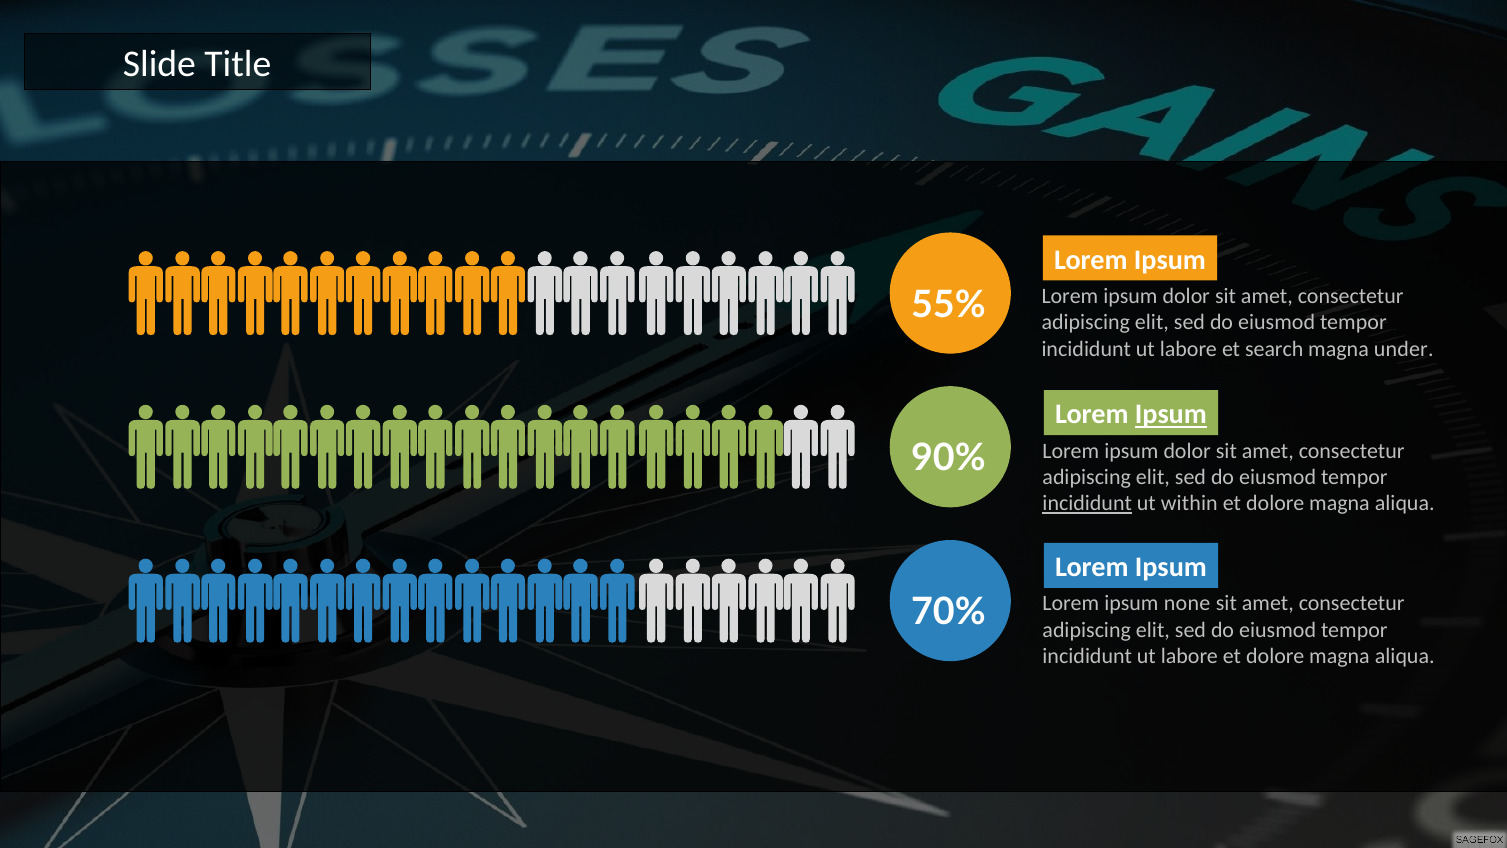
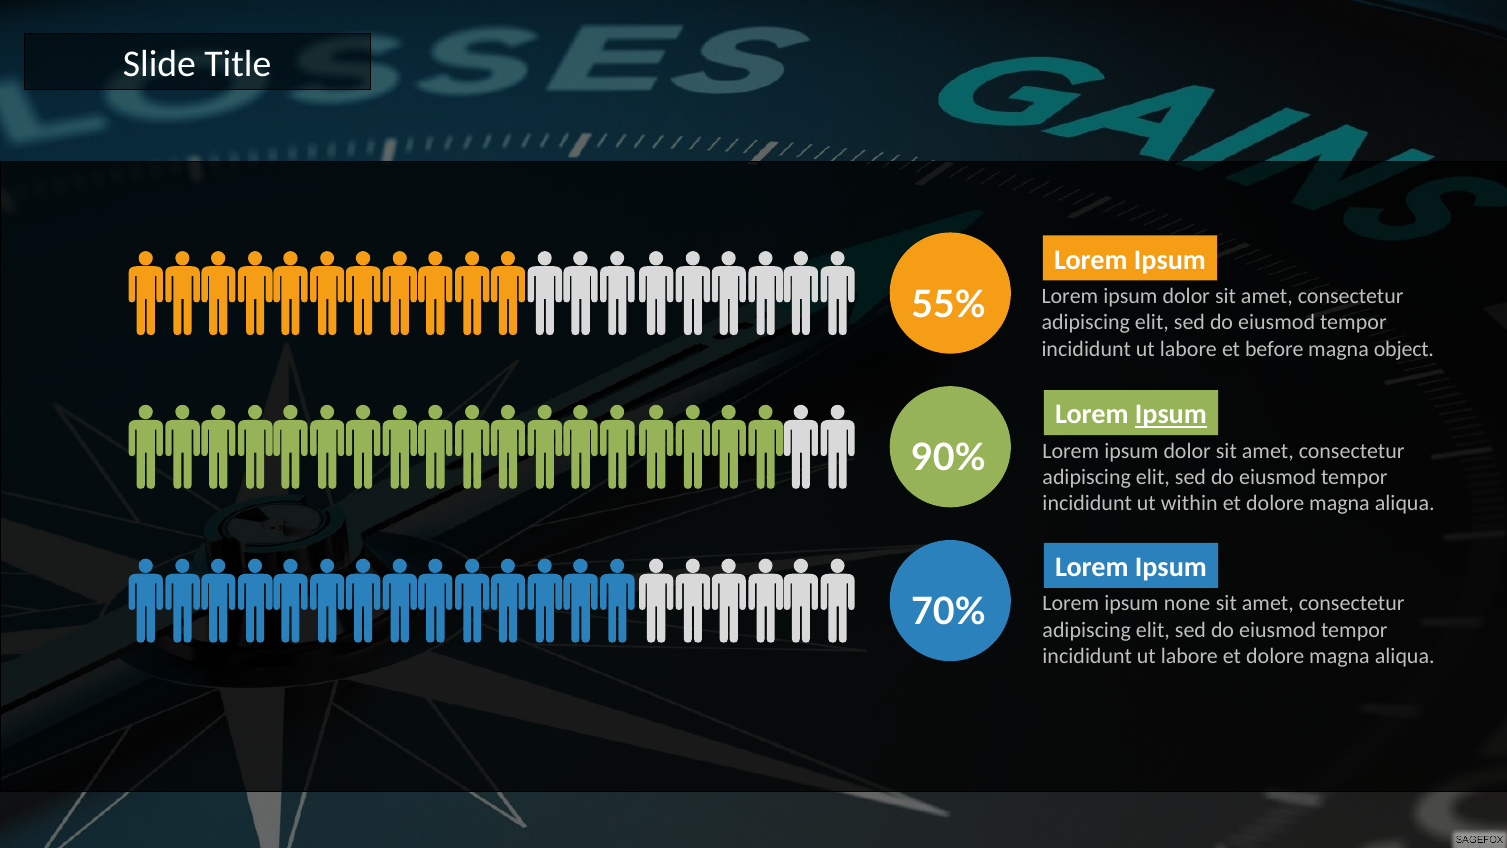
search: search -> before
under: under -> object
incididunt at (1087, 503) underline: present -> none
